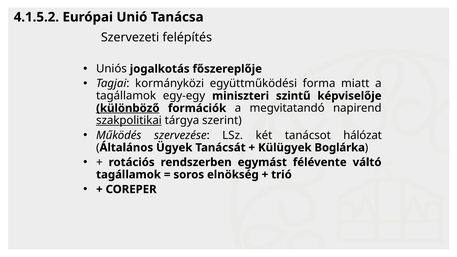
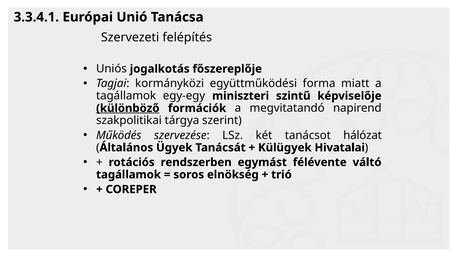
4.1.5.2: 4.1.5.2 -> 3.3.4.1
szakpolitikai underline: present -> none
Boglárka: Boglárka -> Hivatalai
